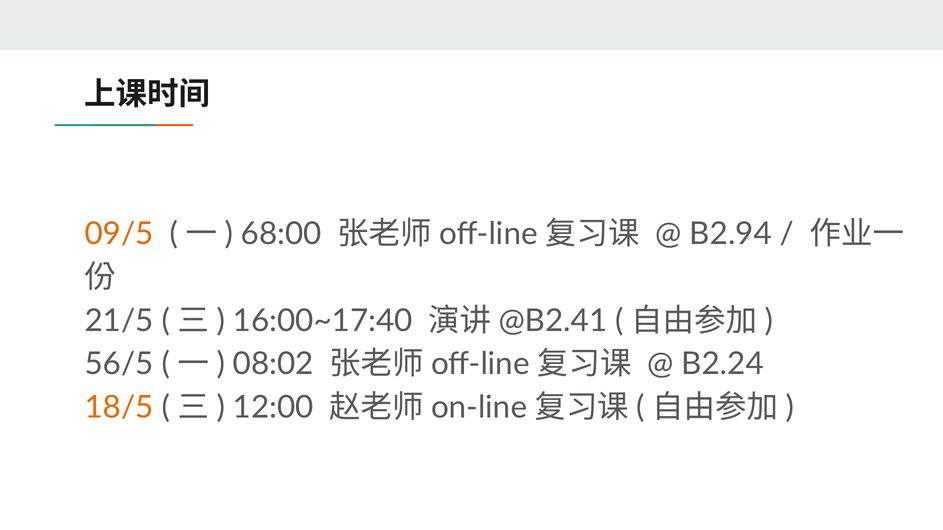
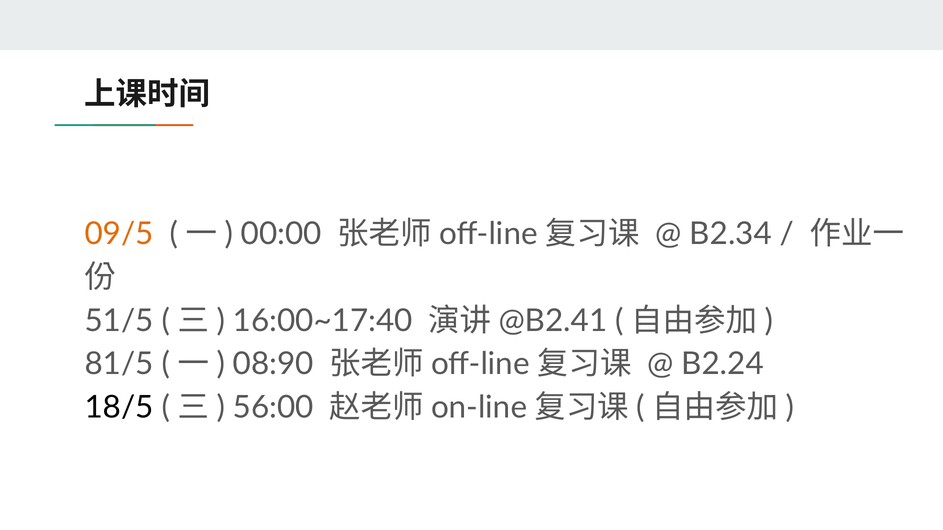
68:00: 68:00 -> 00:00
B2.94: B2.94 -> B2.34
21/5: 21/5 -> 51/5
56/5: 56/5 -> 81/5
08:02: 08:02 -> 08:90
18/5 colour: orange -> black
12:00: 12:00 -> 56:00
